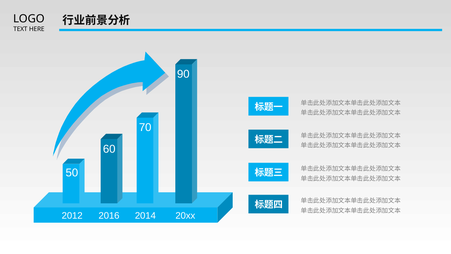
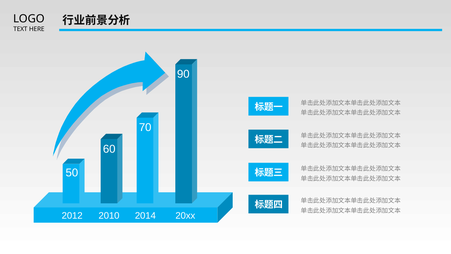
2016: 2016 -> 2010
